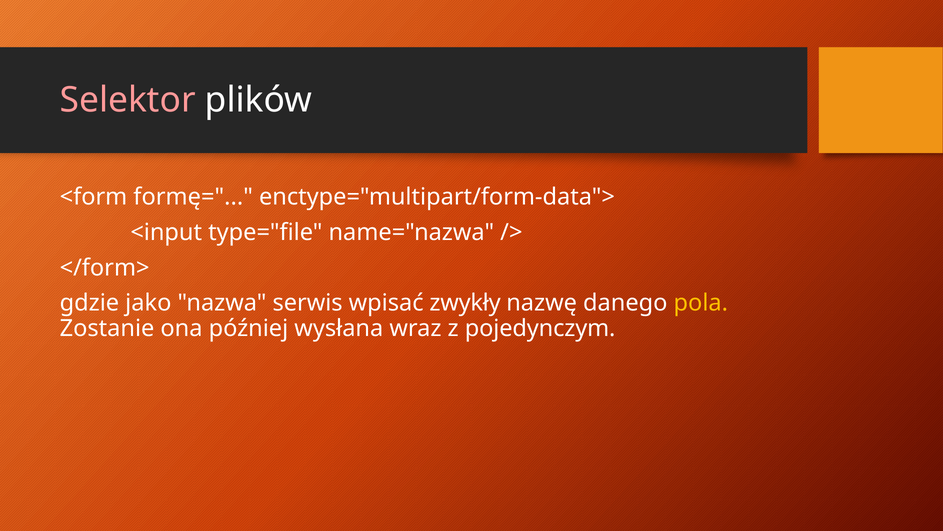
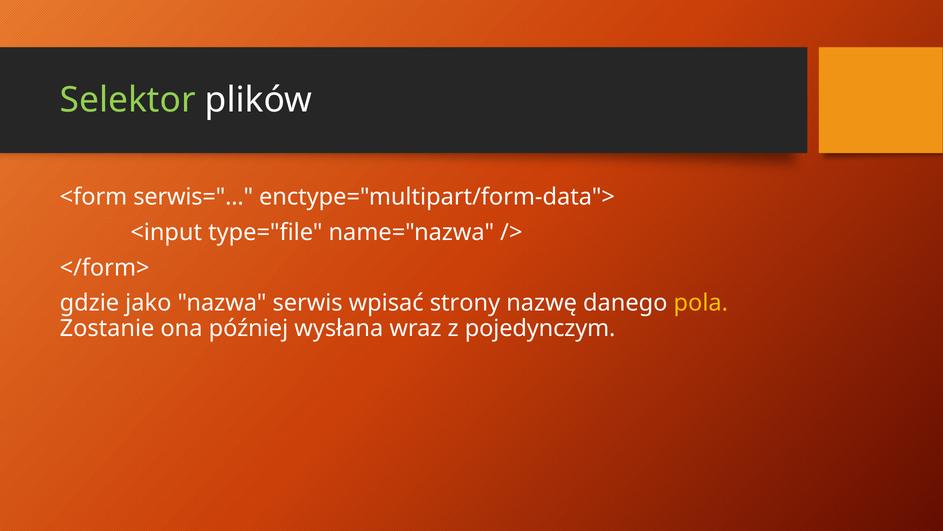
Selektor colour: pink -> light green
formę=: formę= -> serwis=
zwykły: zwykły -> strony
